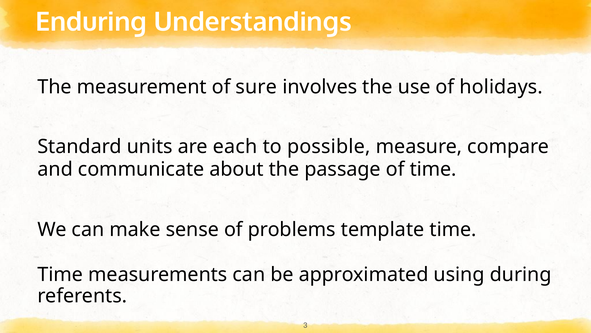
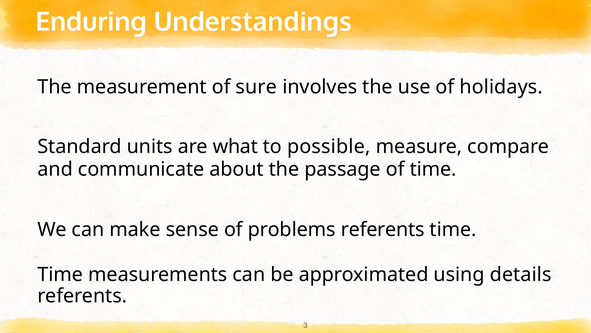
each: each -> what
problems template: template -> referents
during: during -> details
